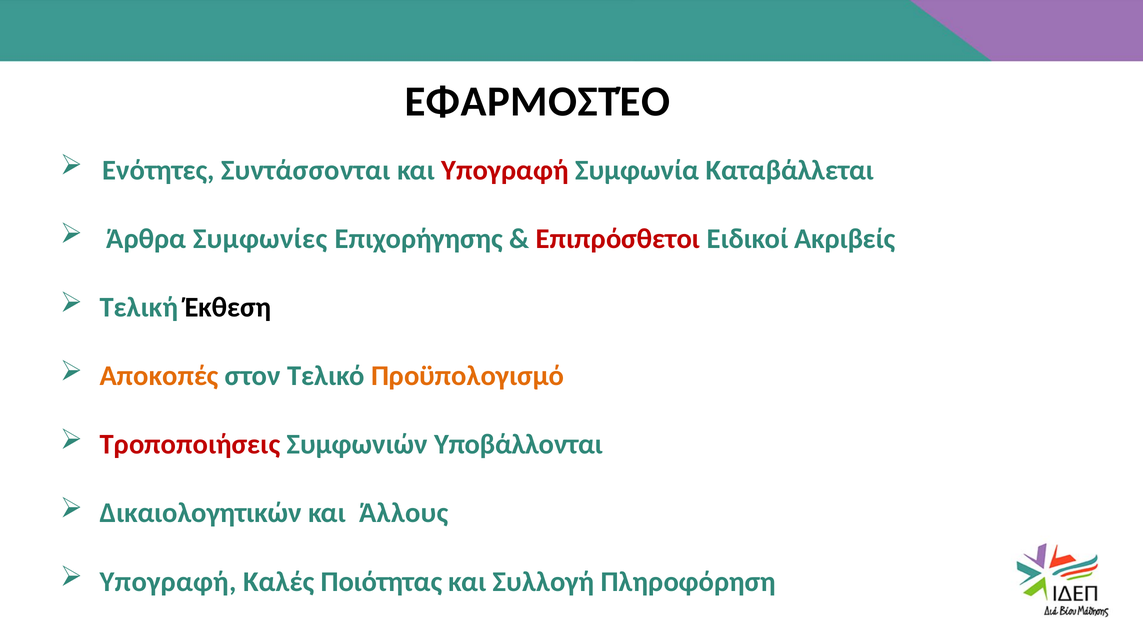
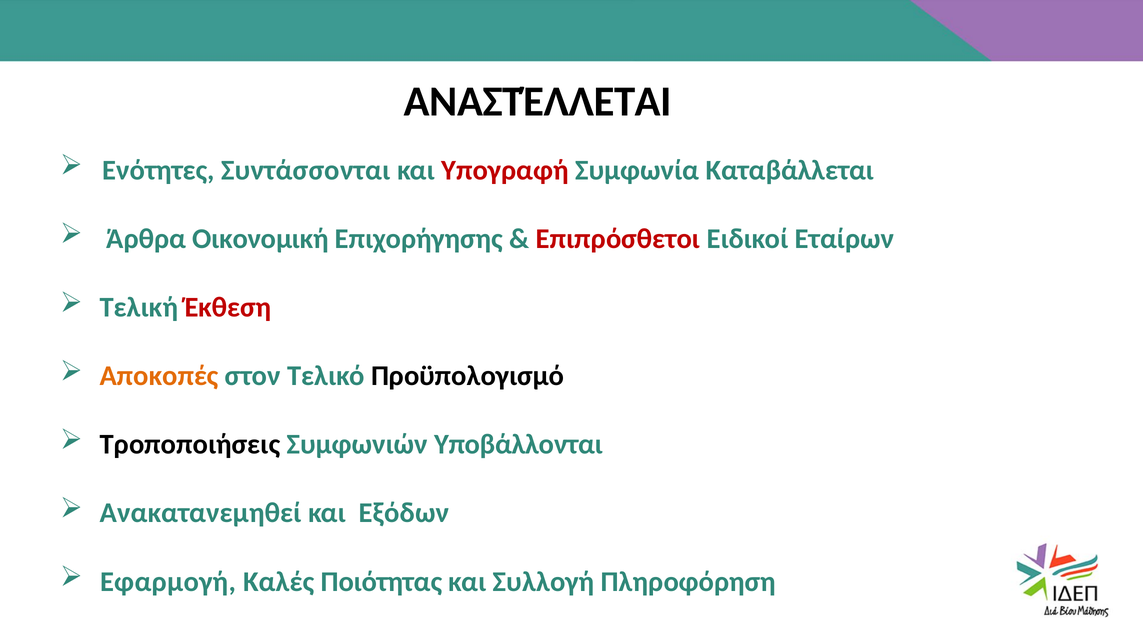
ΕΦΑΡΜΟΣΤΈΟ: ΕΦΑΡΜΟΣΤΈΟ -> ΑΝΑΣΤΈΛΛΕΤΑΙ
Συμφωνίες: Συμφωνίες -> Οικονομική
Ακριβείς: Ακριβείς -> Εταίρων
Έκθεση colour: black -> red
Προϋπολογισμό colour: orange -> black
Τροποποιήσεις colour: red -> black
Δικαιολογητικών: Δικαιολογητικών -> Ανακατανεμηθεί
Άλλους: Άλλους -> Εξόδων
Υπογραφή at (168, 582): Υπογραφή -> Εφαρμογή
